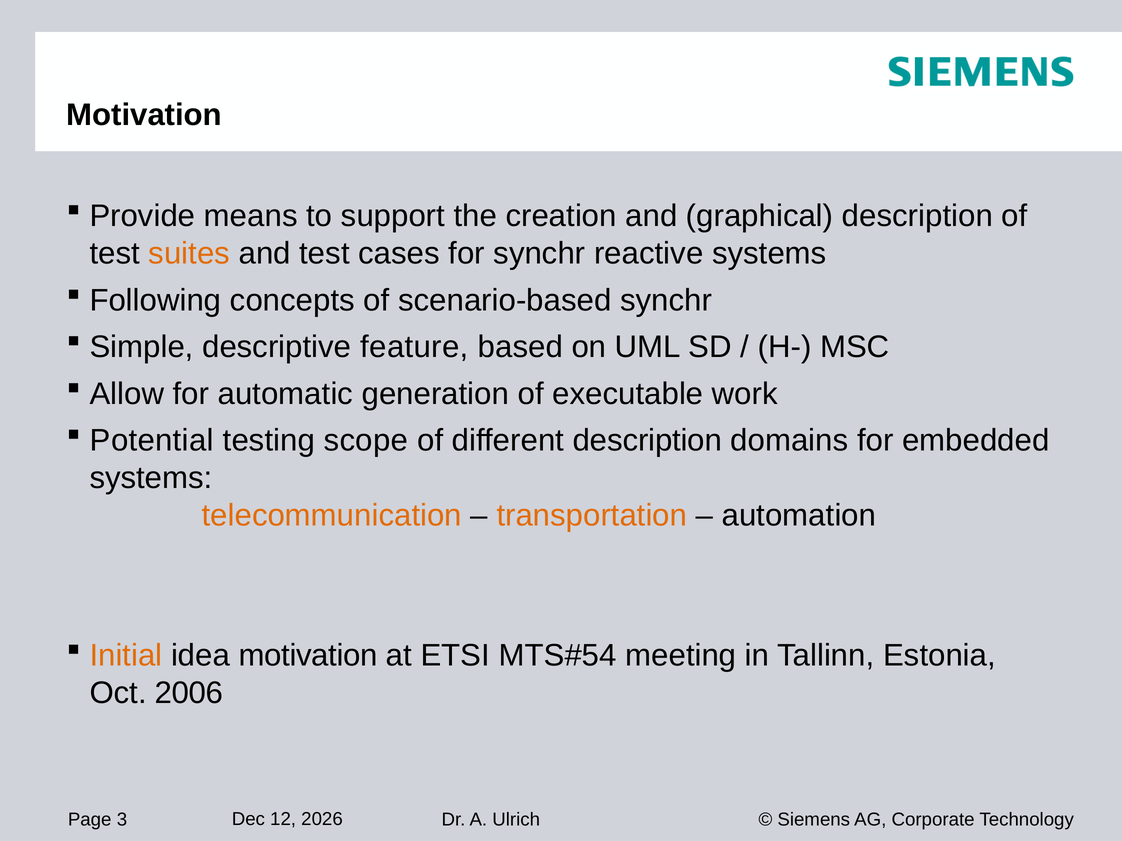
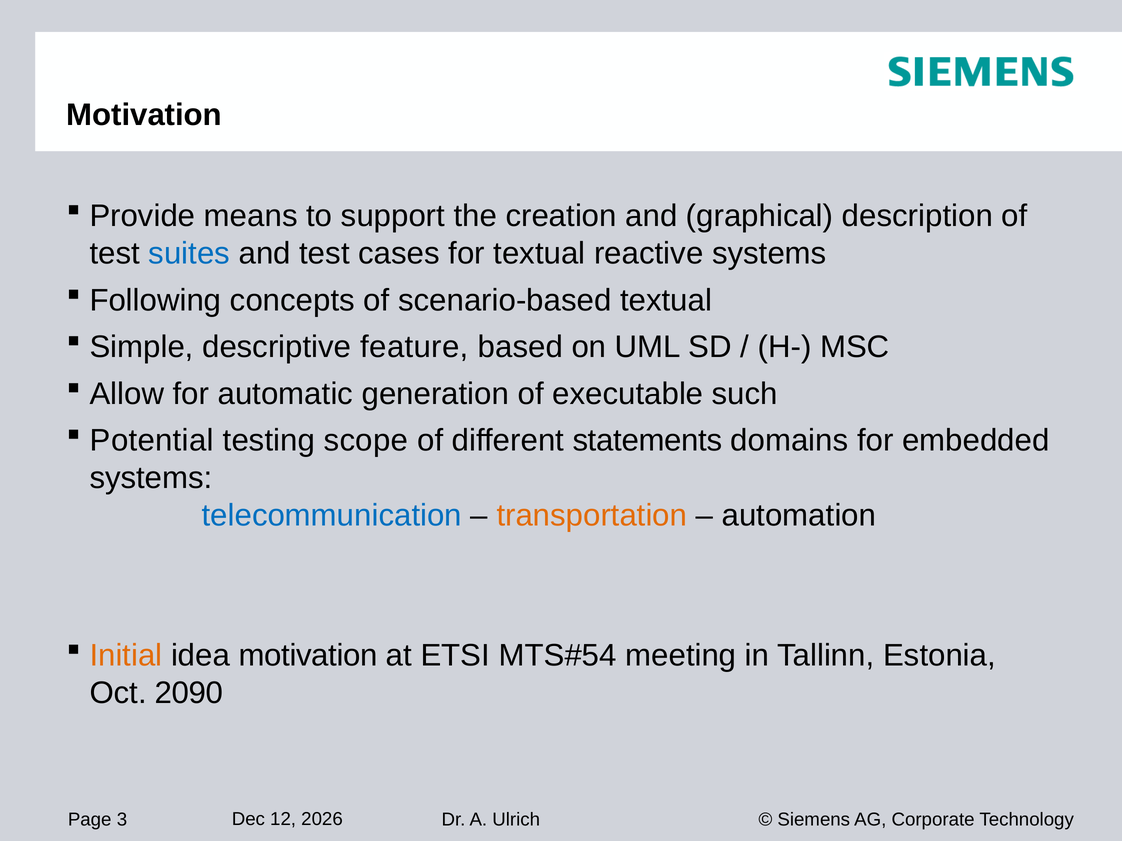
suites colour: orange -> blue
for synchr: synchr -> textual
scenario-based synchr: synchr -> textual
work: work -> such
different description: description -> statements
telecommunication colour: orange -> blue
2006: 2006 -> 2090
